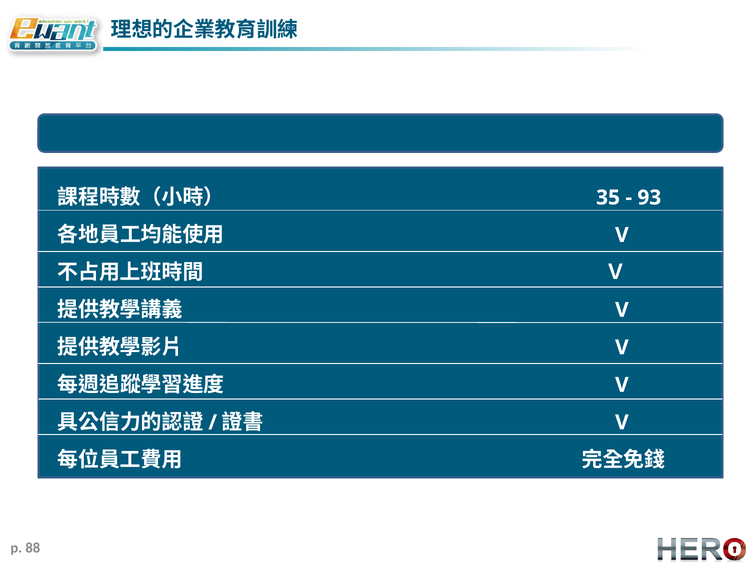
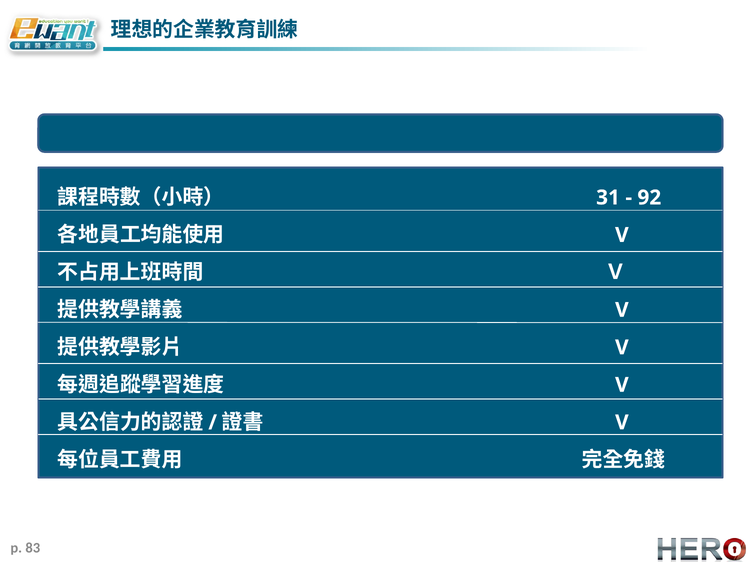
35: 35 -> 31
93: 93 -> 92
88: 88 -> 83
